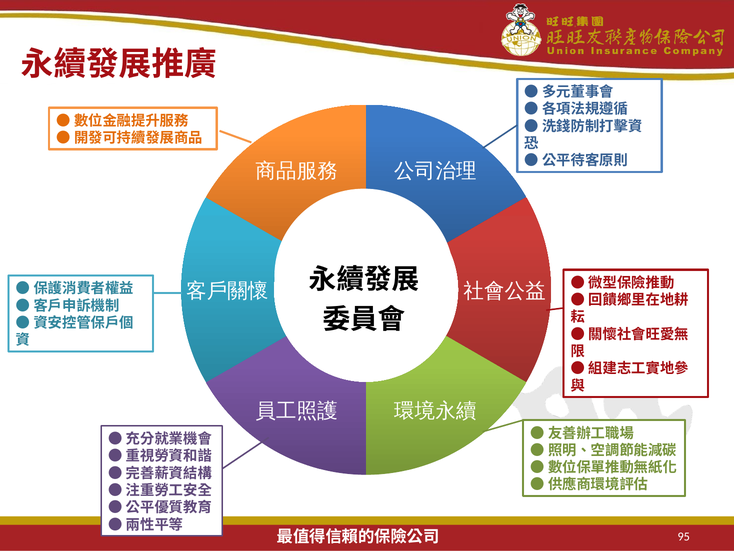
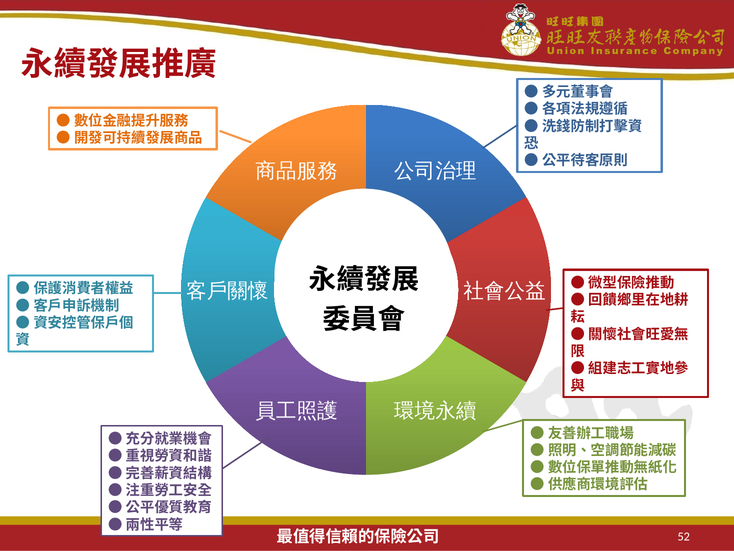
95: 95 -> 52
